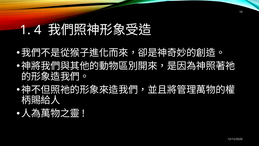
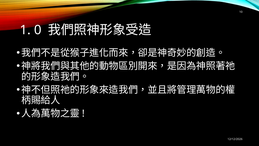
4: 4 -> 0
